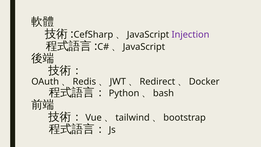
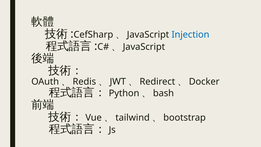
Injection colour: purple -> blue
